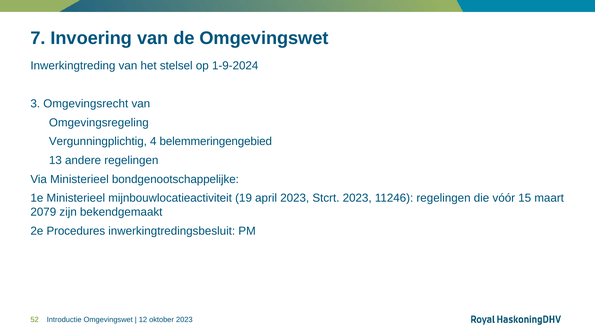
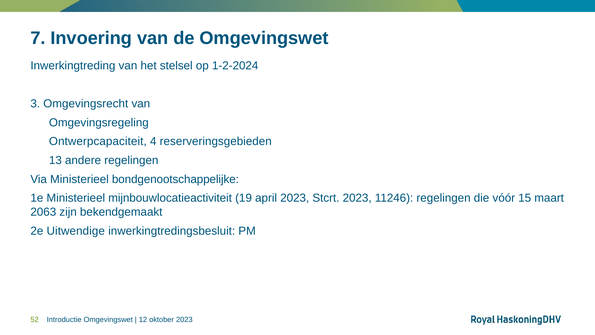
1-9-2024: 1-9-2024 -> 1-2-2024
Vergunningplichtig: Vergunningplichtig -> Ontwerpcapaciteit
belemmeringengebied: belemmeringengebied -> reserveringsgebieden
2079: 2079 -> 2063
Procedures: Procedures -> Uitwendige
